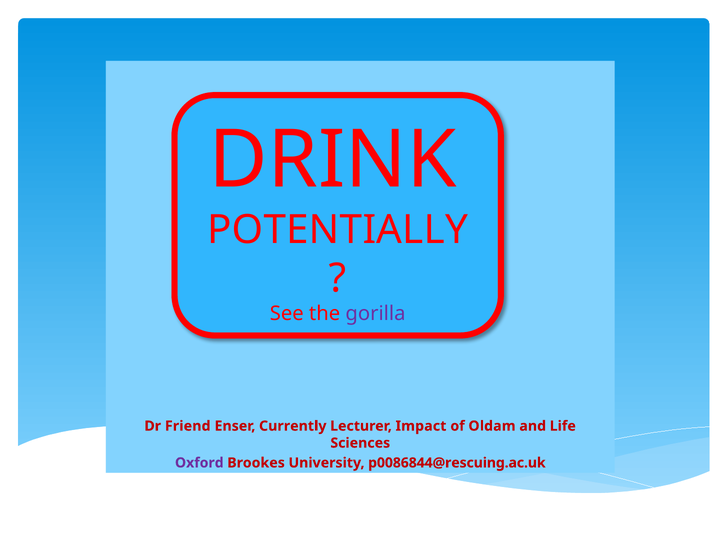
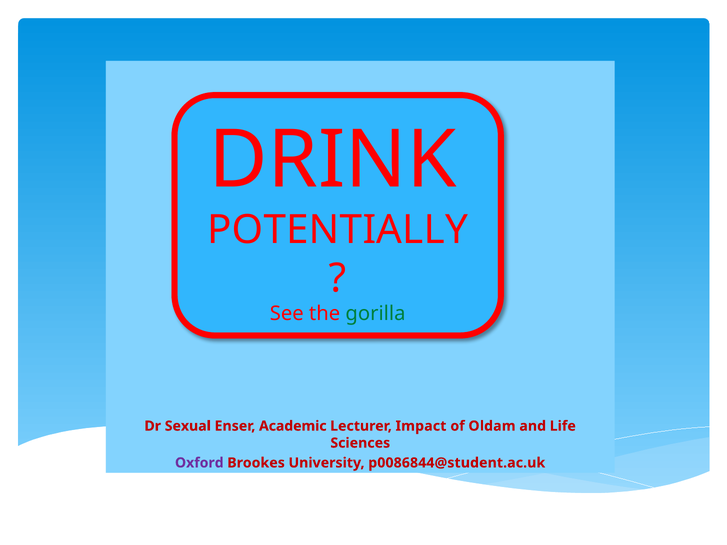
gorilla colour: purple -> green
Friend: Friend -> Sexual
Currently: Currently -> Academic
p0086844@rescuing.ac.uk: p0086844@rescuing.ac.uk -> p0086844@student.ac.uk
